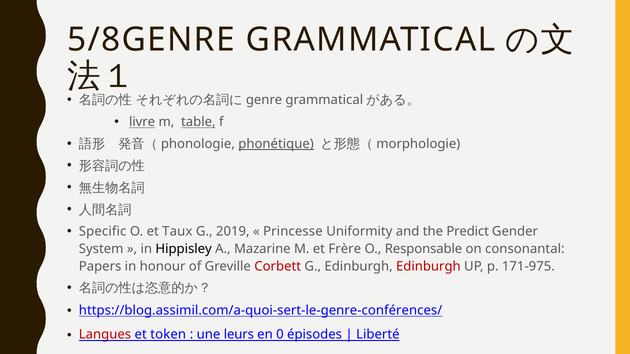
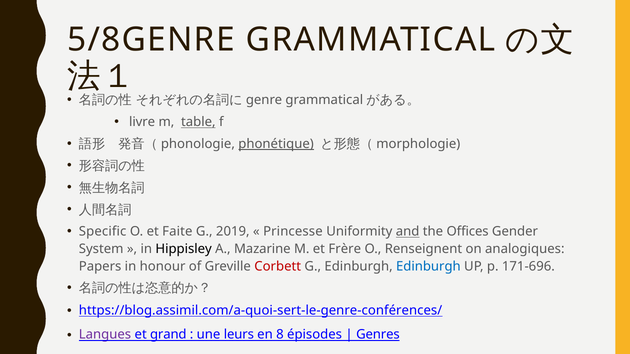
livre underline: present -> none
Taux: Taux -> Faite
and underline: none -> present
Predict: Predict -> Offices
Responsable: Responsable -> Renseignent
consonantal: consonantal -> analogiques
Edinburgh at (428, 267) colour: red -> blue
171-975: 171-975 -> 171-696
Langues colour: red -> purple
token: token -> grand
0: 0 -> 8
Liberté: Liberté -> Genres
